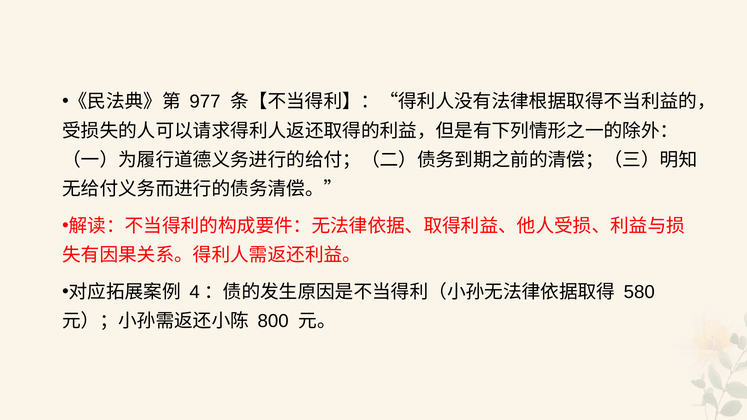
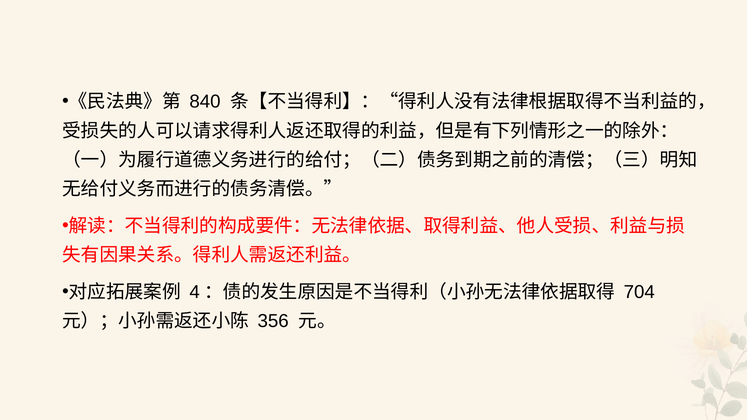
977: 977 -> 840
580: 580 -> 704
800: 800 -> 356
